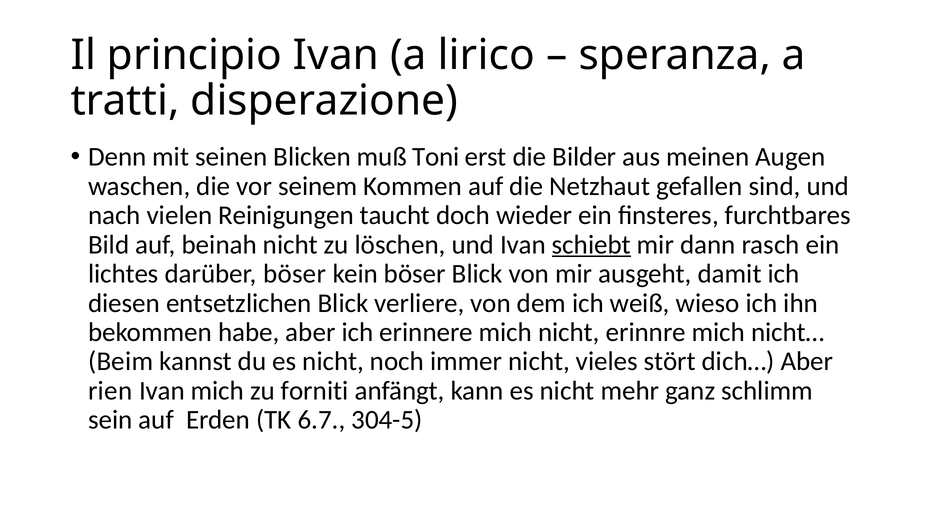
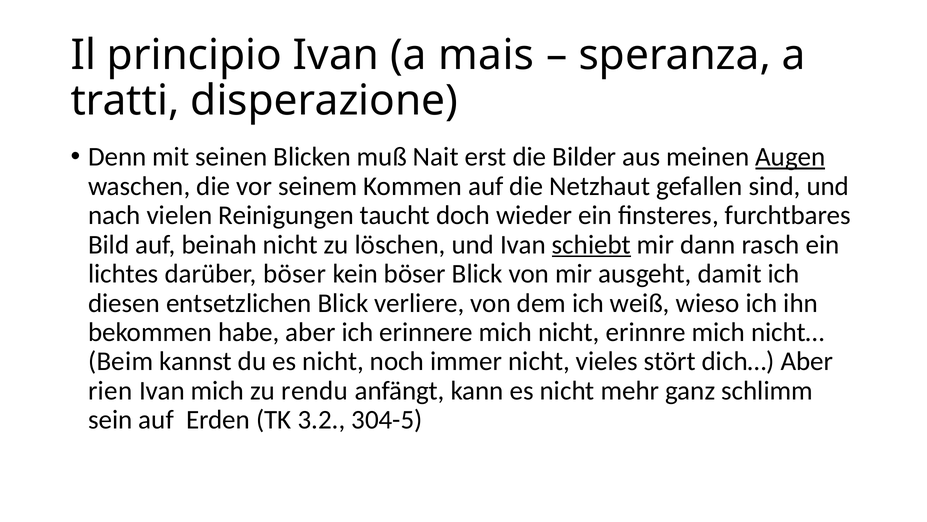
lirico: lirico -> mais
Toni: Toni -> Nait
Augen underline: none -> present
forniti: forniti -> rendu
6.7: 6.7 -> 3.2
